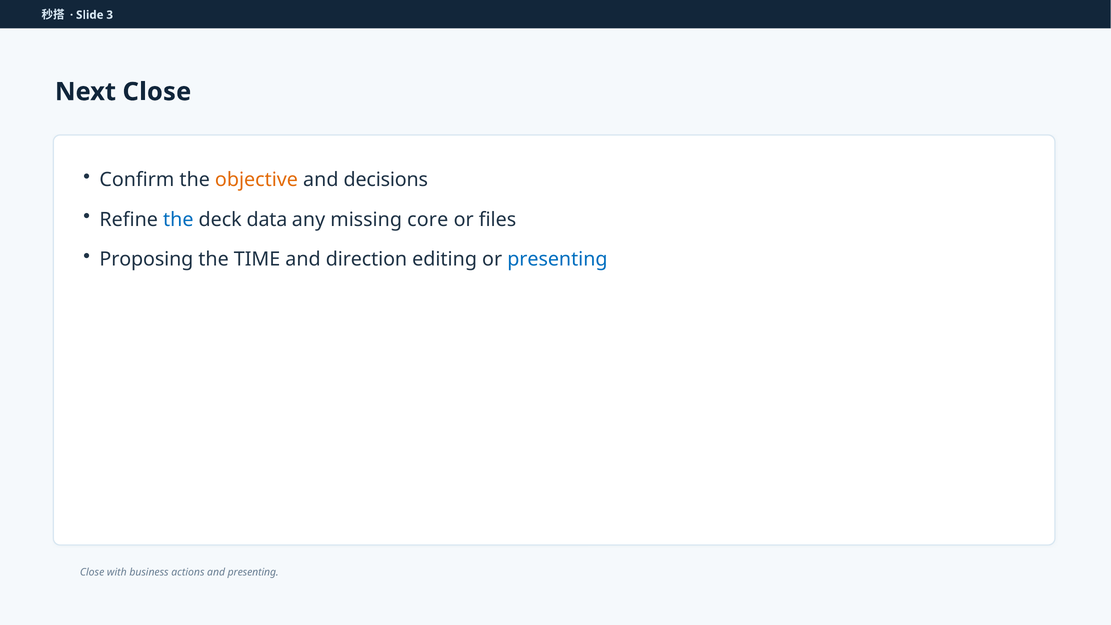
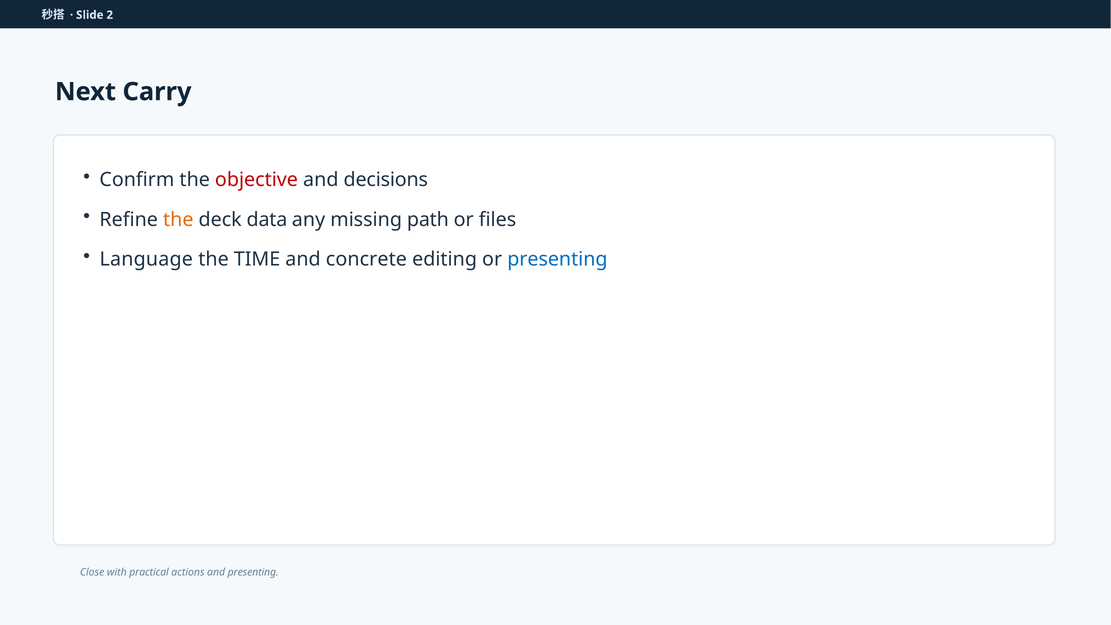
3: 3 -> 2
Next Close: Close -> Carry
objective colour: orange -> red
the at (178, 220) colour: blue -> orange
core: core -> path
Proposing: Proposing -> Language
direction: direction -> concrete
business: business -> practical
